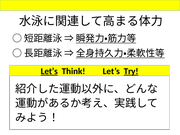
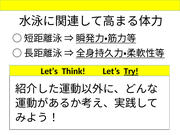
Let’s at (49, 71) underline: present -> none
